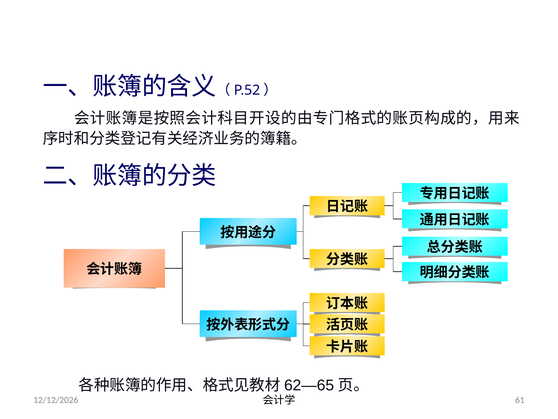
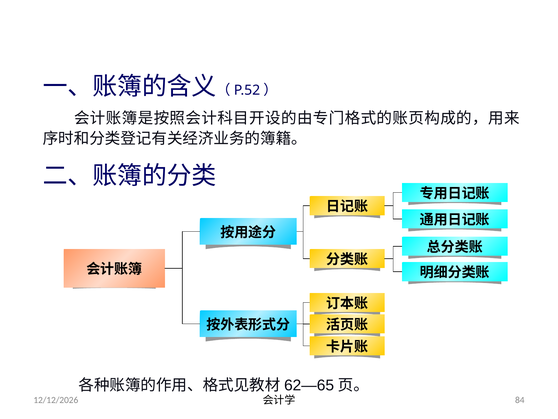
61: 61 -> 84
